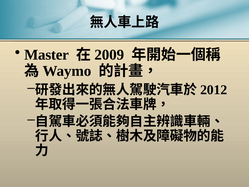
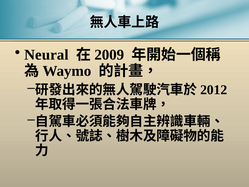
Master: Master -> Neural
